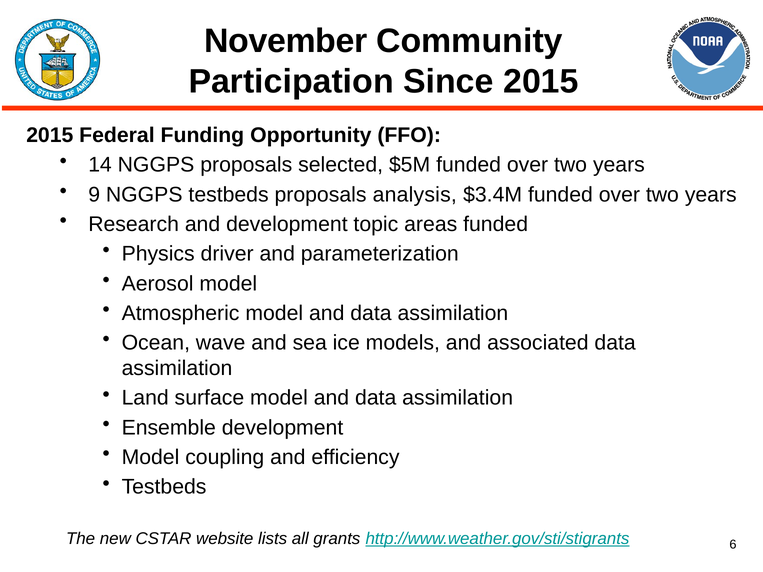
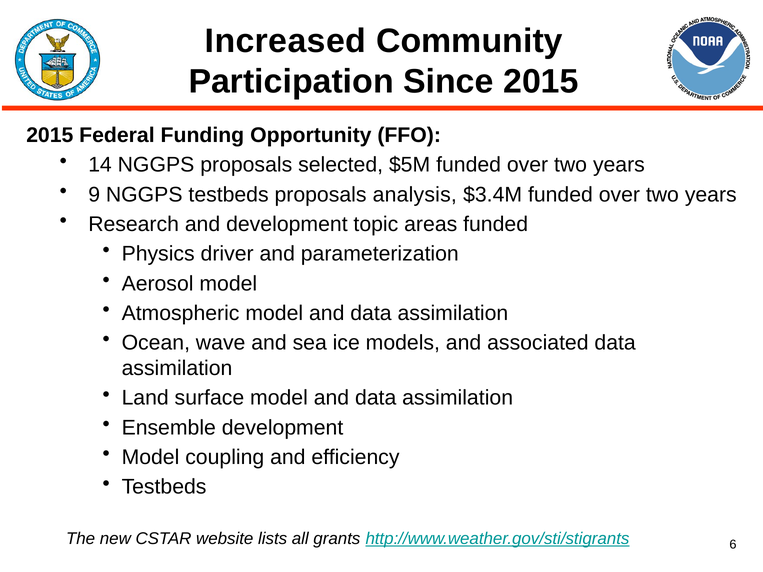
November: November -> Increased
